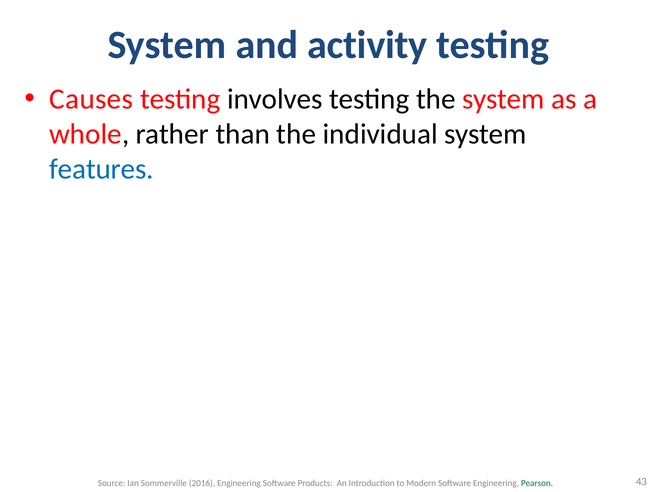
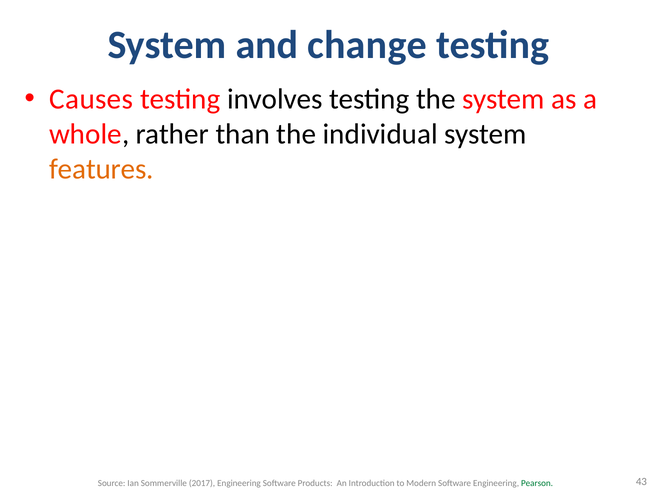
activity: activity -> change
features colour: blue -> orange
2016: 2016 -> 2017
